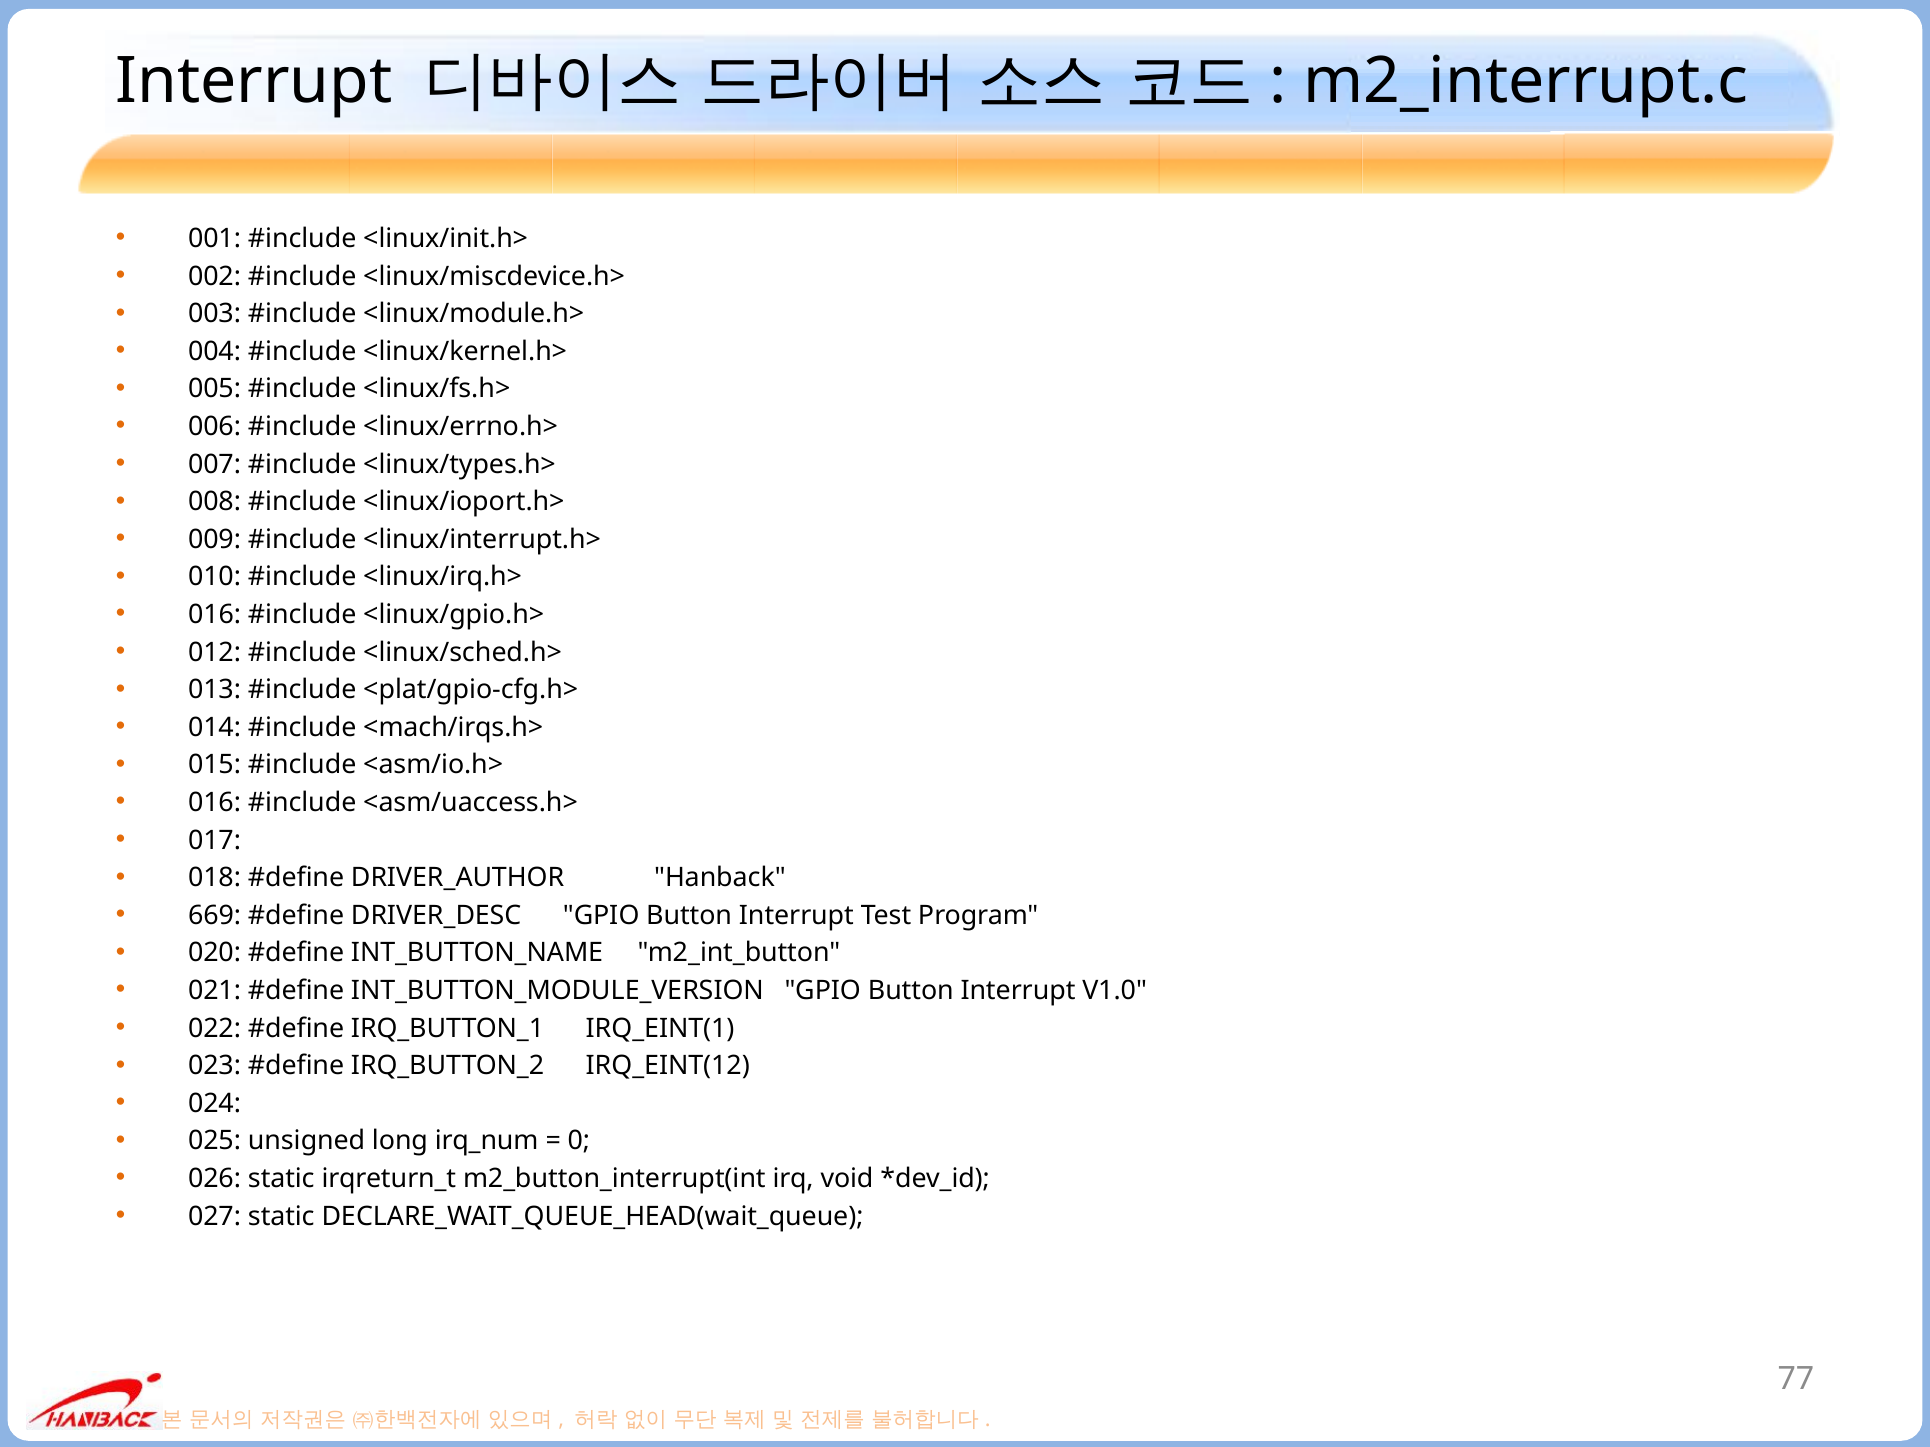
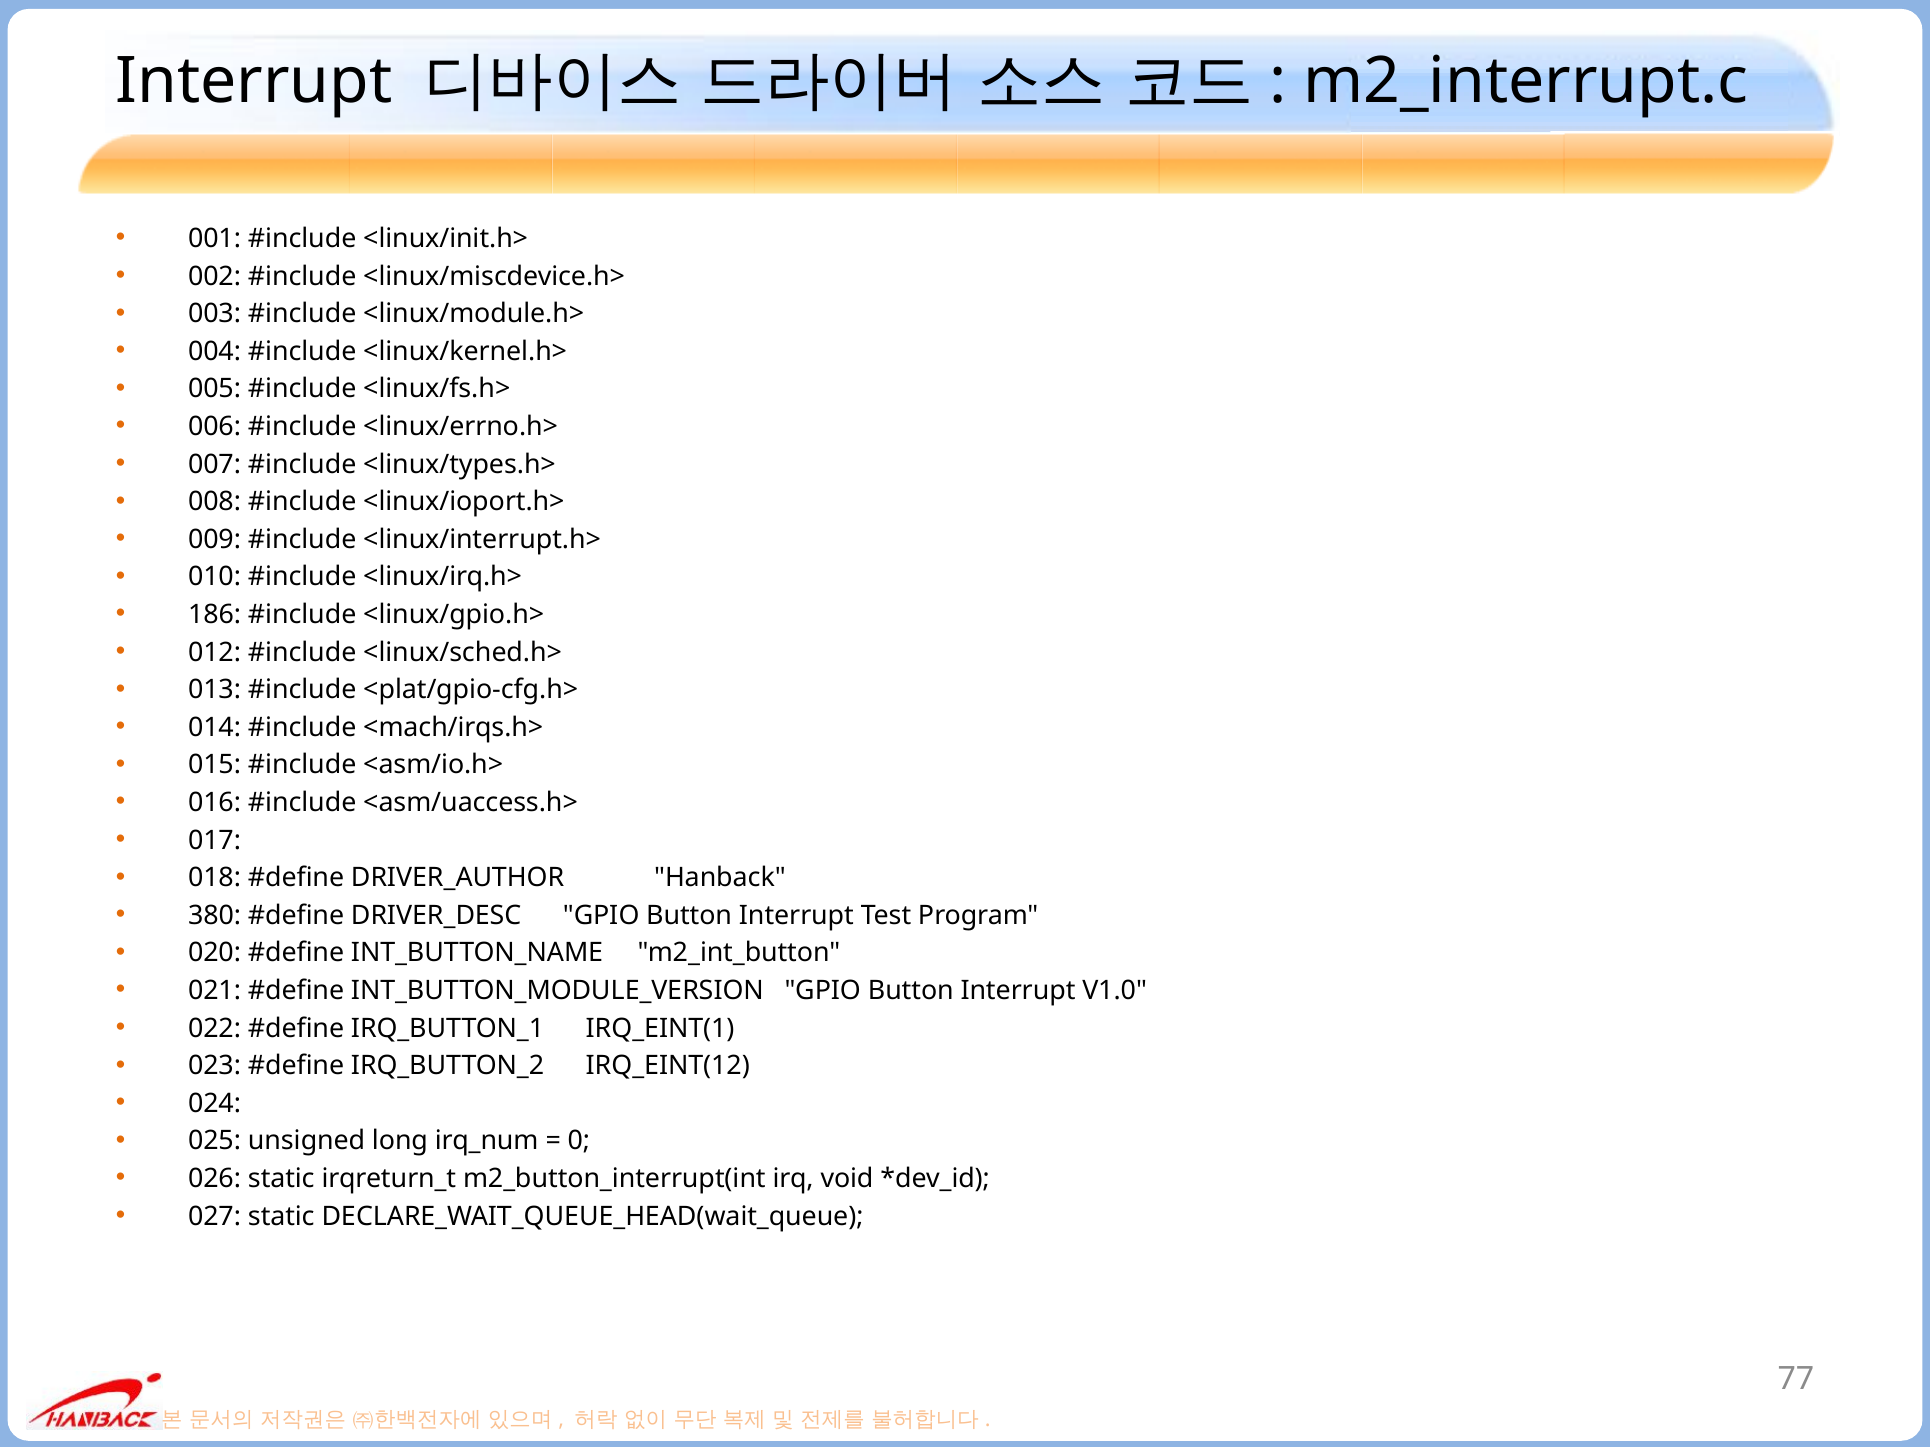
016 at (215, 615): 016 -> 186
669: 669 -> 380
